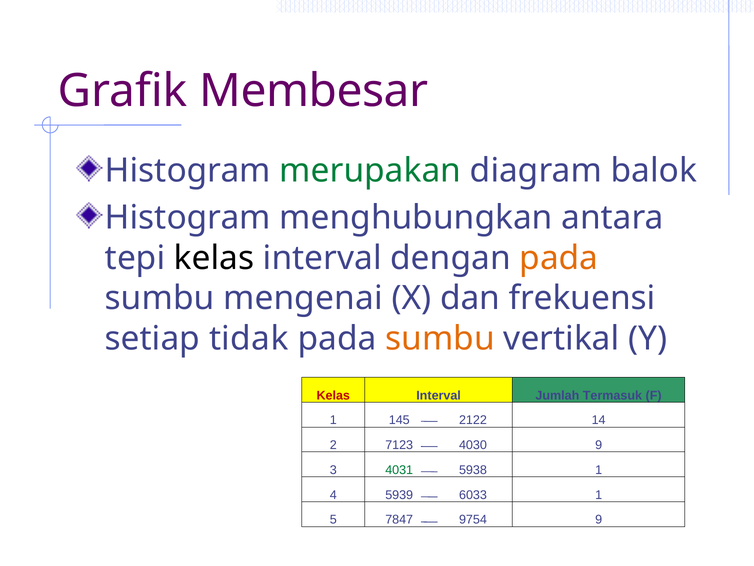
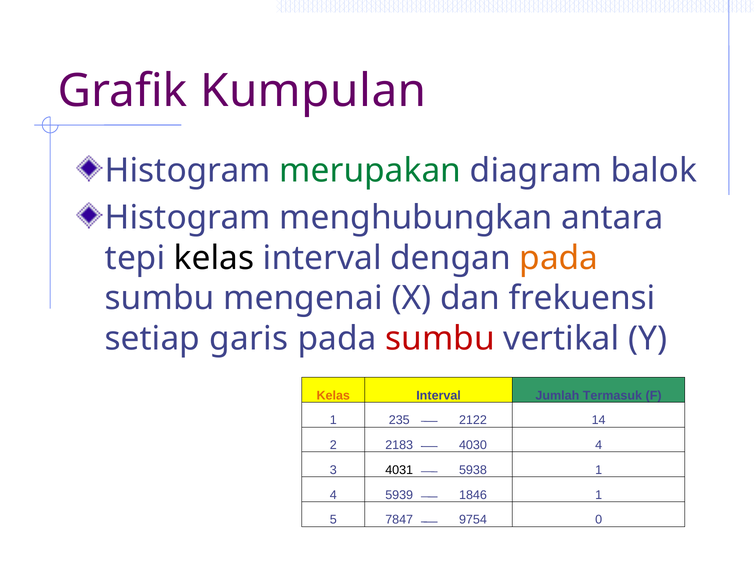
Membesar: Membesar -> Kumpulan
tidak: tidak -> garis
sumbu at (440, 338) colour: orange -> red
Kelas at (333, 395) colour: red -> orange
145: 145 -> 235
7123: 7123 -> 2183
4030 9: 9 -> 4
4031 colour: green -> black
6033: 6033 -> 1846
9754 9: 9 -> 0
